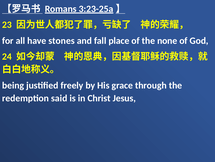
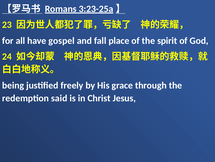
stones: stones -> gospel
none: none -> spirit
